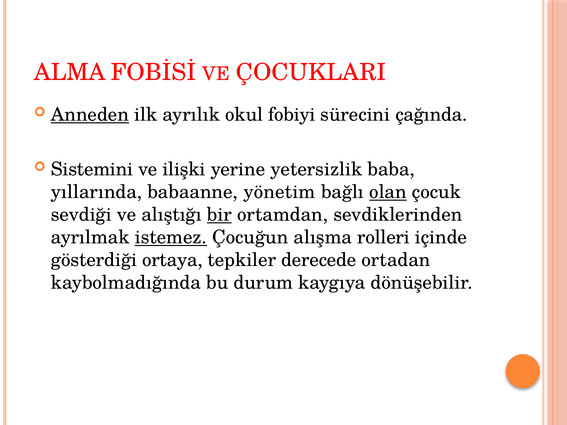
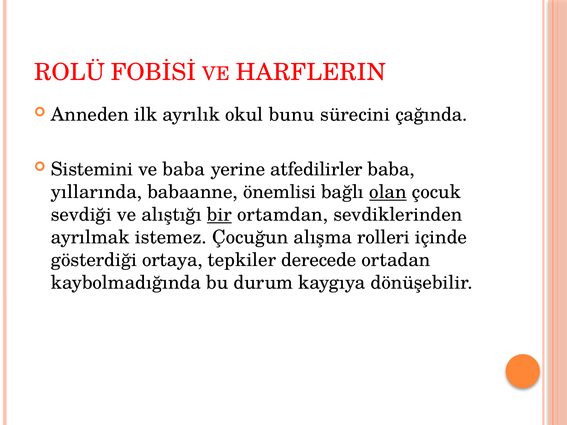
ALMA: ALMA -> ROLÜ
ÇOCUKLARI: ÇOCUKLARI -> HARFLERIN
Anneden underline: present -> none
fobiyi: fobiyi -> bunu
ve ilişki: ilişki -> baba
yetersizlik: yetersizlik -> atfedilirler
yönetim: yönetim -> önemlisi
istemez underline: present -> none
